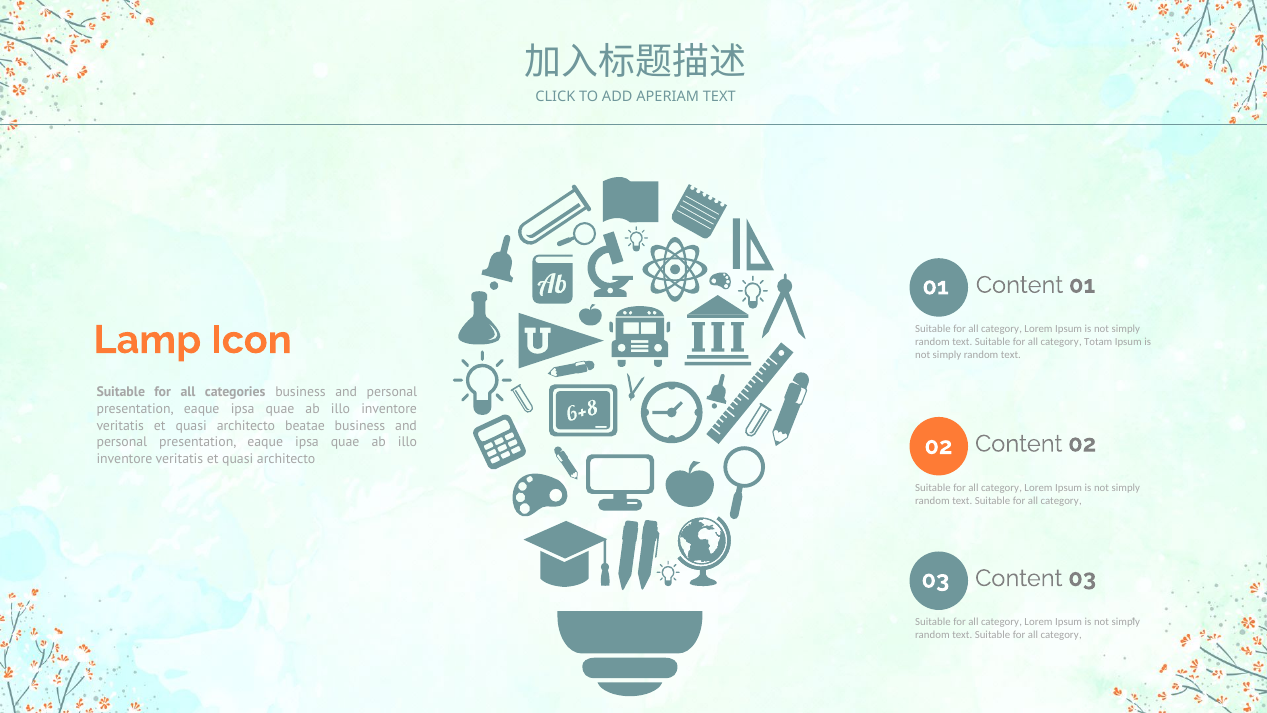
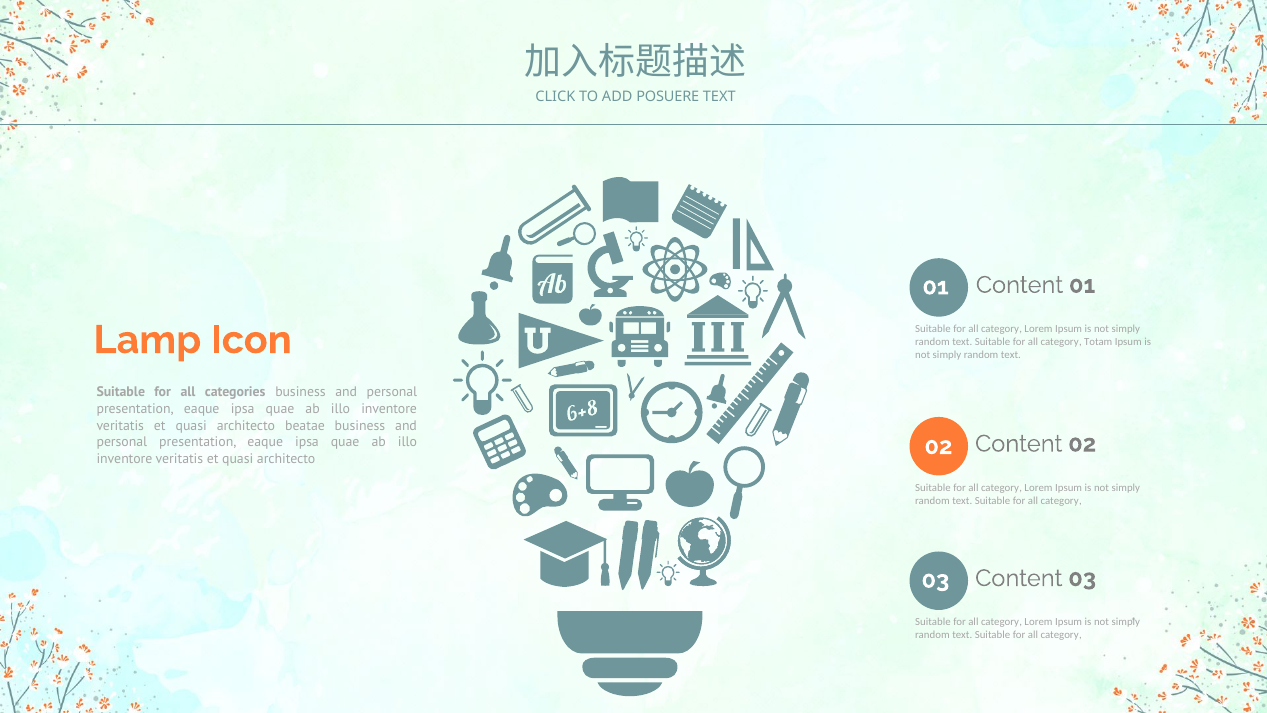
APERIAM: APERIAM -> POSUERE
